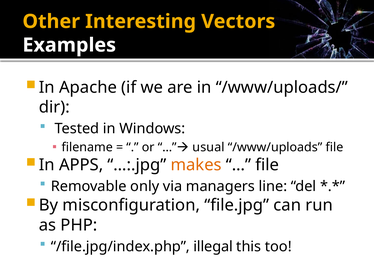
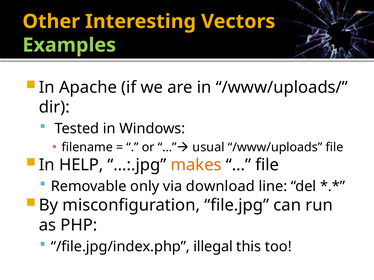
Examples colour: white -> light green
APPS: APPS -> HELP
managers: managers -> download
